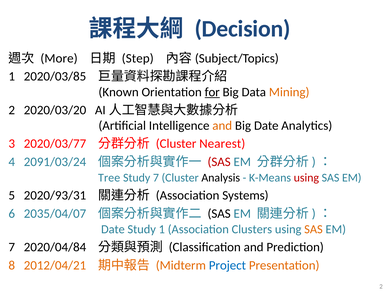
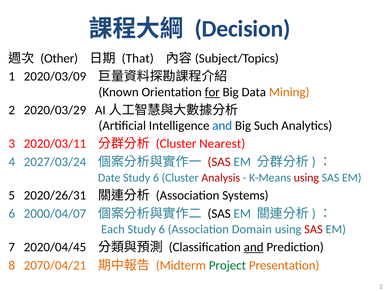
More: More -> Other
Step: Step -> That
2020/03/85: 2020/03/85 -> 2020/03/09
2020/03/20: 2020/03/20 -> 2020/03/29
and at (222, 126) colour: orange -> blue
Big Date: Date -> Such
2020/03/77: 2020/03/77 -> 2020/03/11
2091/03/24: 2091/03/24 -> 2027/03/24
Tree: Tree -> Date
7 at (156, 178): 7 -> 6
Analysis colour: black -> red
2020/93/31: 2020/93/31 -> 2020/26/31
2035/04/07: 2035/04/07 -> 2000/04/07
Date at (113, 229): Date -> Each
1 at (162, 229): 1 -> 6
Clusters: Clusters -> Domain
SAS at (313, 229) colour: orange -> red
2020/04/84: 2020/04/84 -> 2020/04/45
and at (254, 247) underline: none -> present
2012/04/21: 2012/04/21 -> 2070/04/21
Project colour: blue -> green
